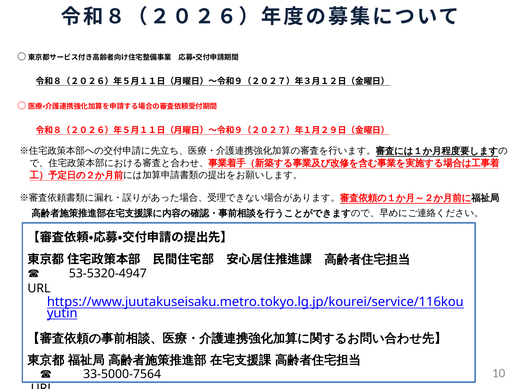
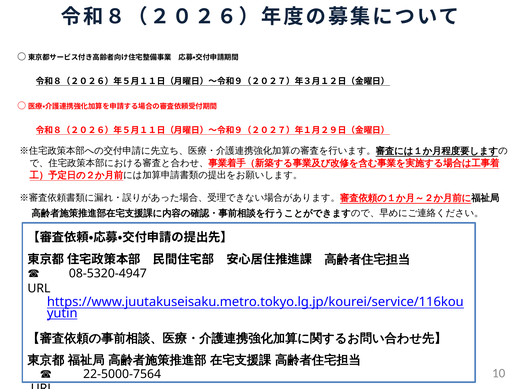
53-5320-4947: 53-5320-4947 -> 08-5320-4947
33-5000-7564: 33-5000-7564 -> 22-5000-7564
